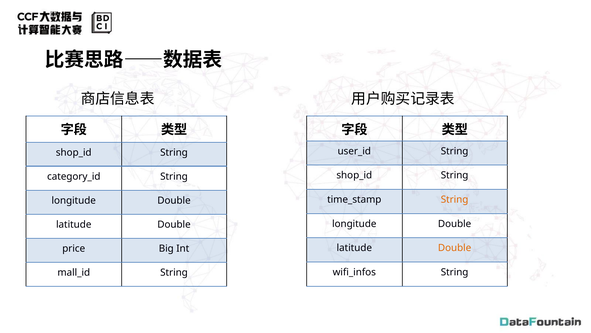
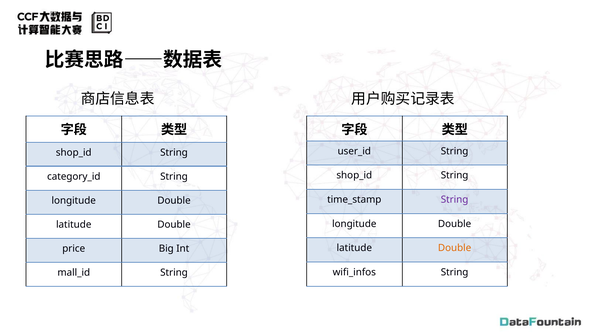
String at (455, 199) colour: orange -> purple
